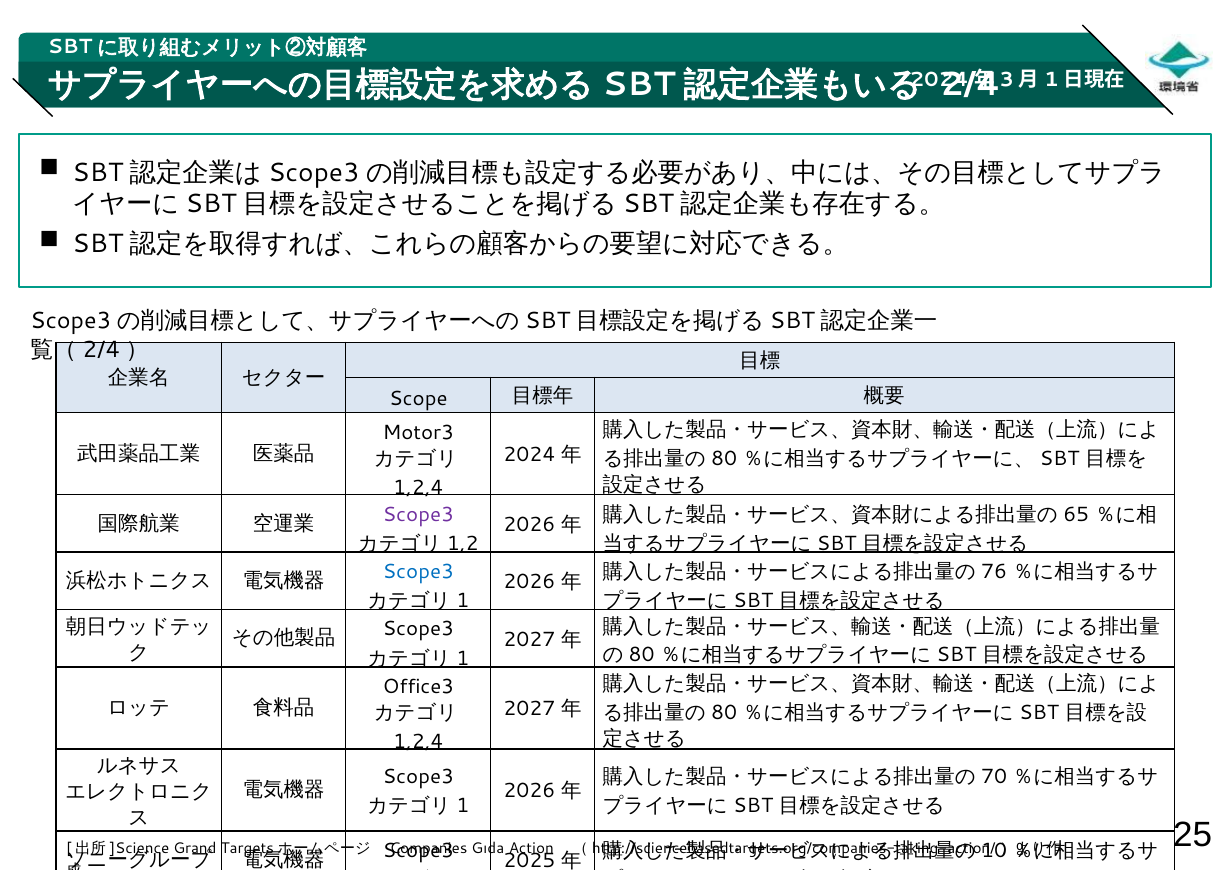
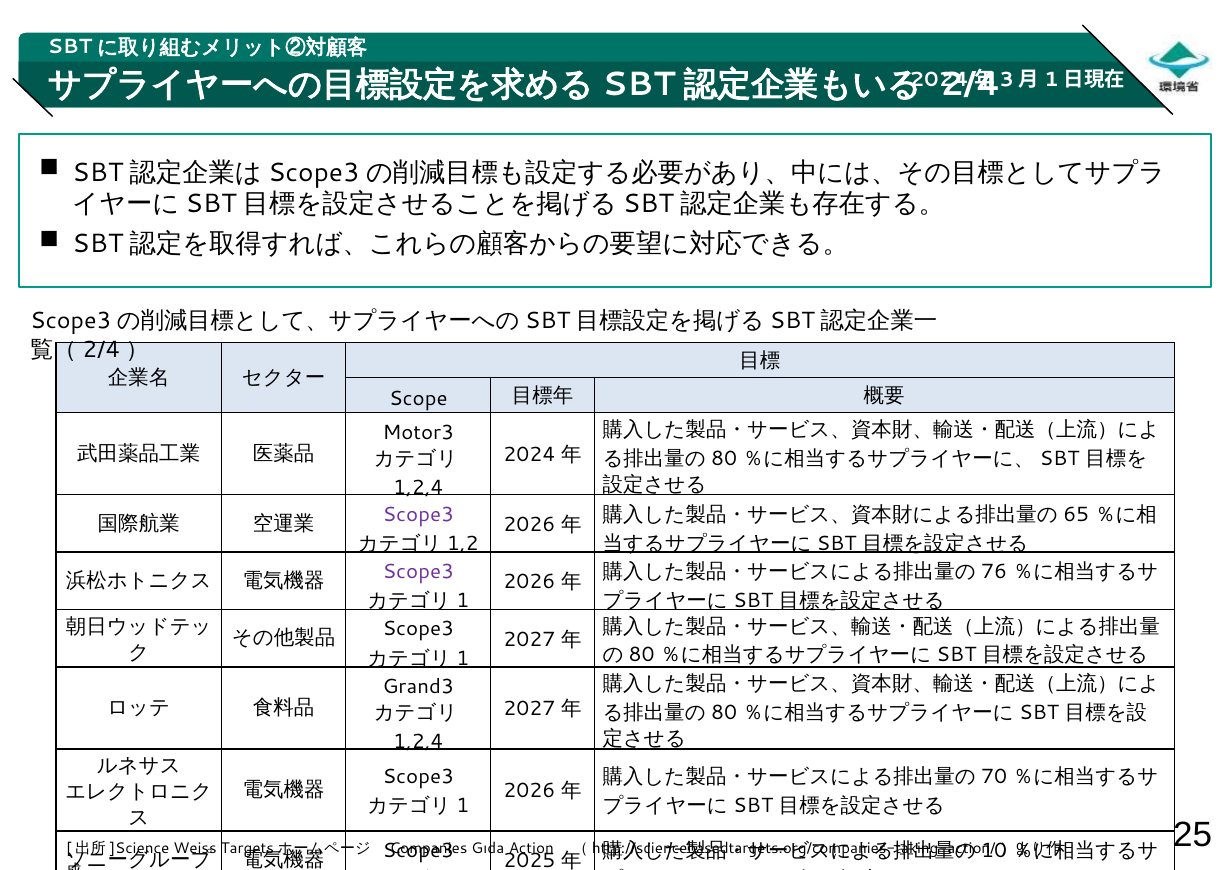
Scope3 at (418, 572) colour: blue -> purple
Office3: Office3 -> Grand3
Grand: Grand -> Weiss
